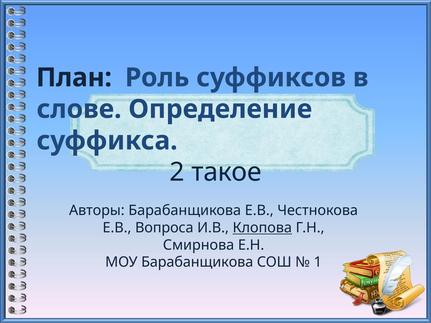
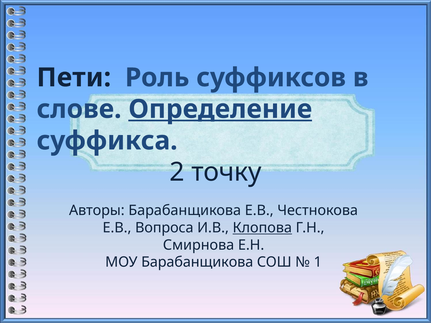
План: План -> Пети
Определение underline: none -> present
такое: такое -> точку
